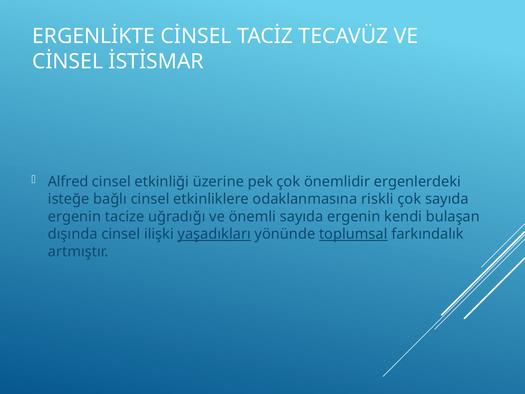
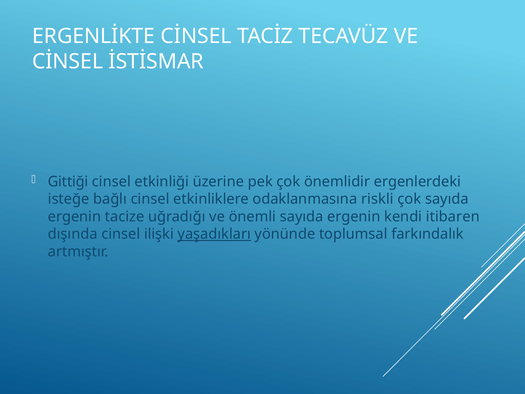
Alfred: Alfred -> Gittiği
bulaşan: bulaşan -> itibaren
toplumsal underline: present -> none
